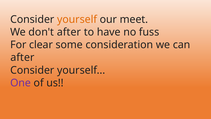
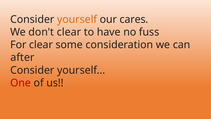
meet: meet -> cares
don't after: after -> clear
One colour: purple -> red
